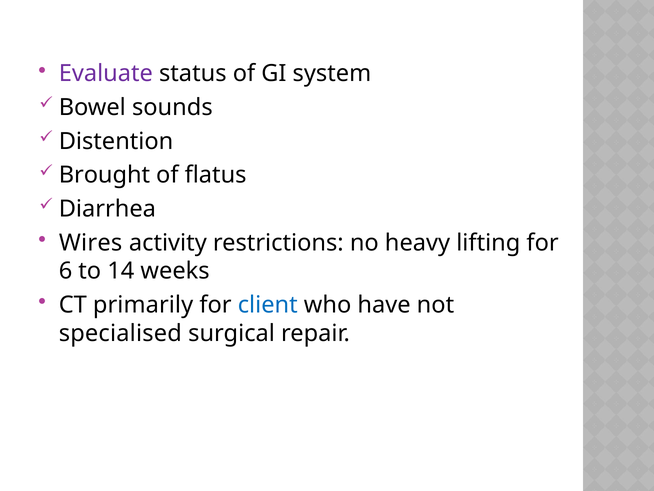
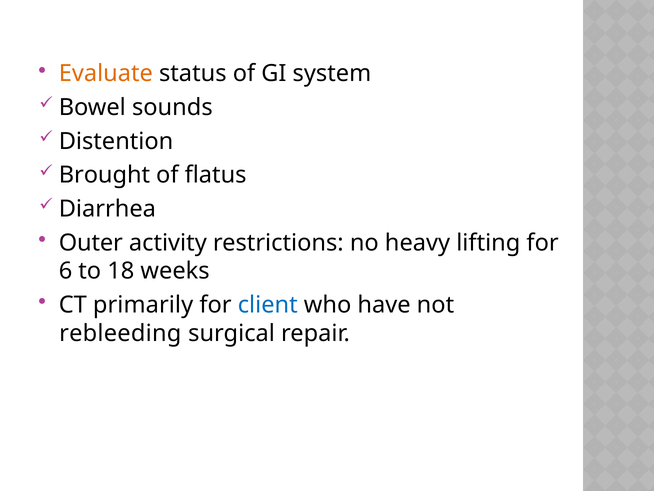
Evaluate colour: purple -> orange
Wires: Wires -> Outer
14: 14 -> 18
specialised: specialised -> rebleeding
